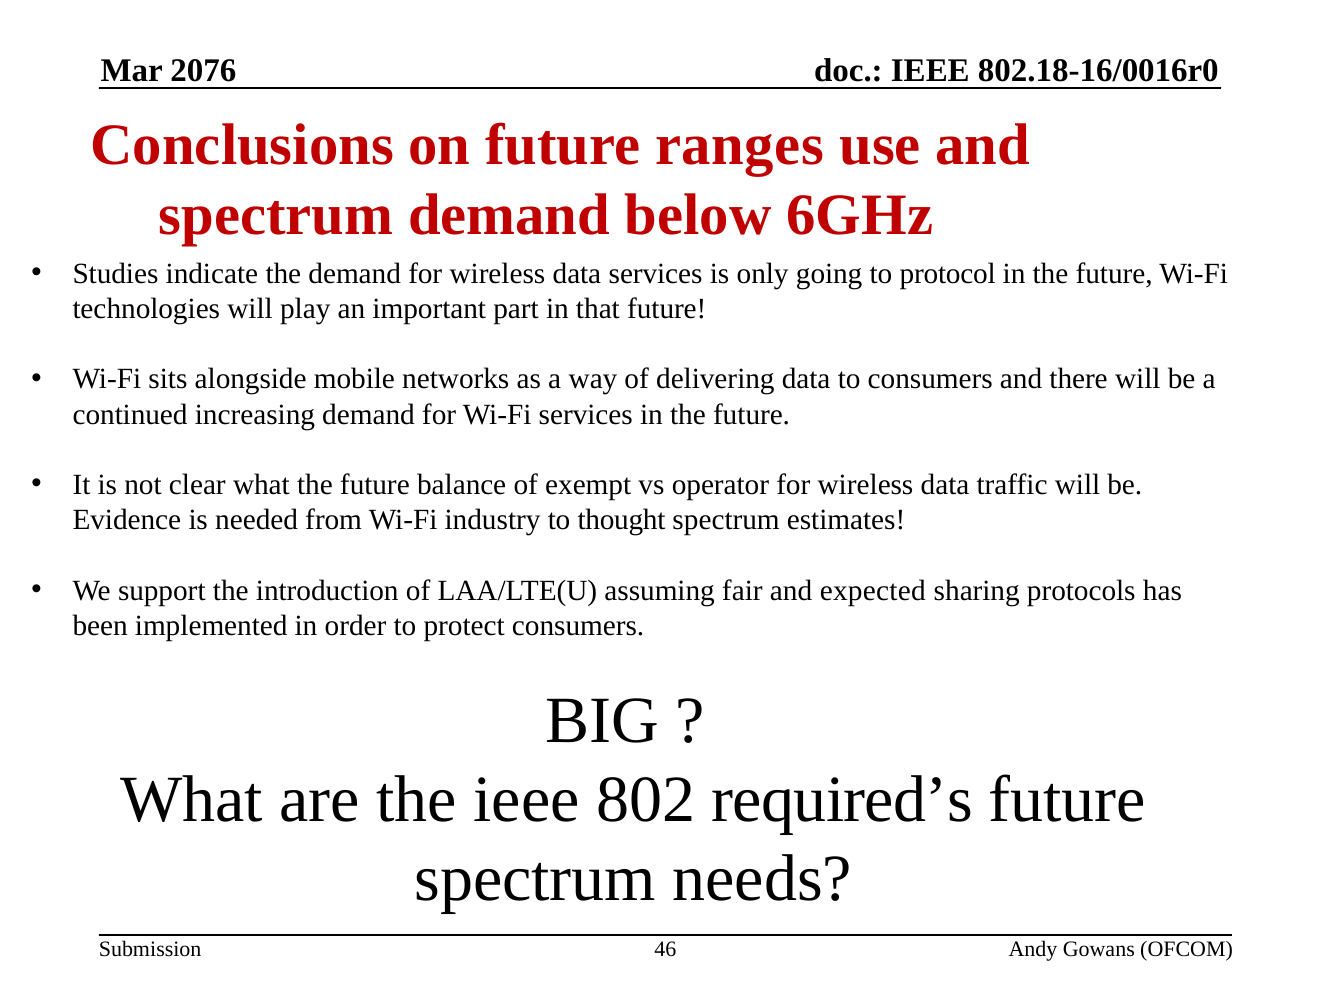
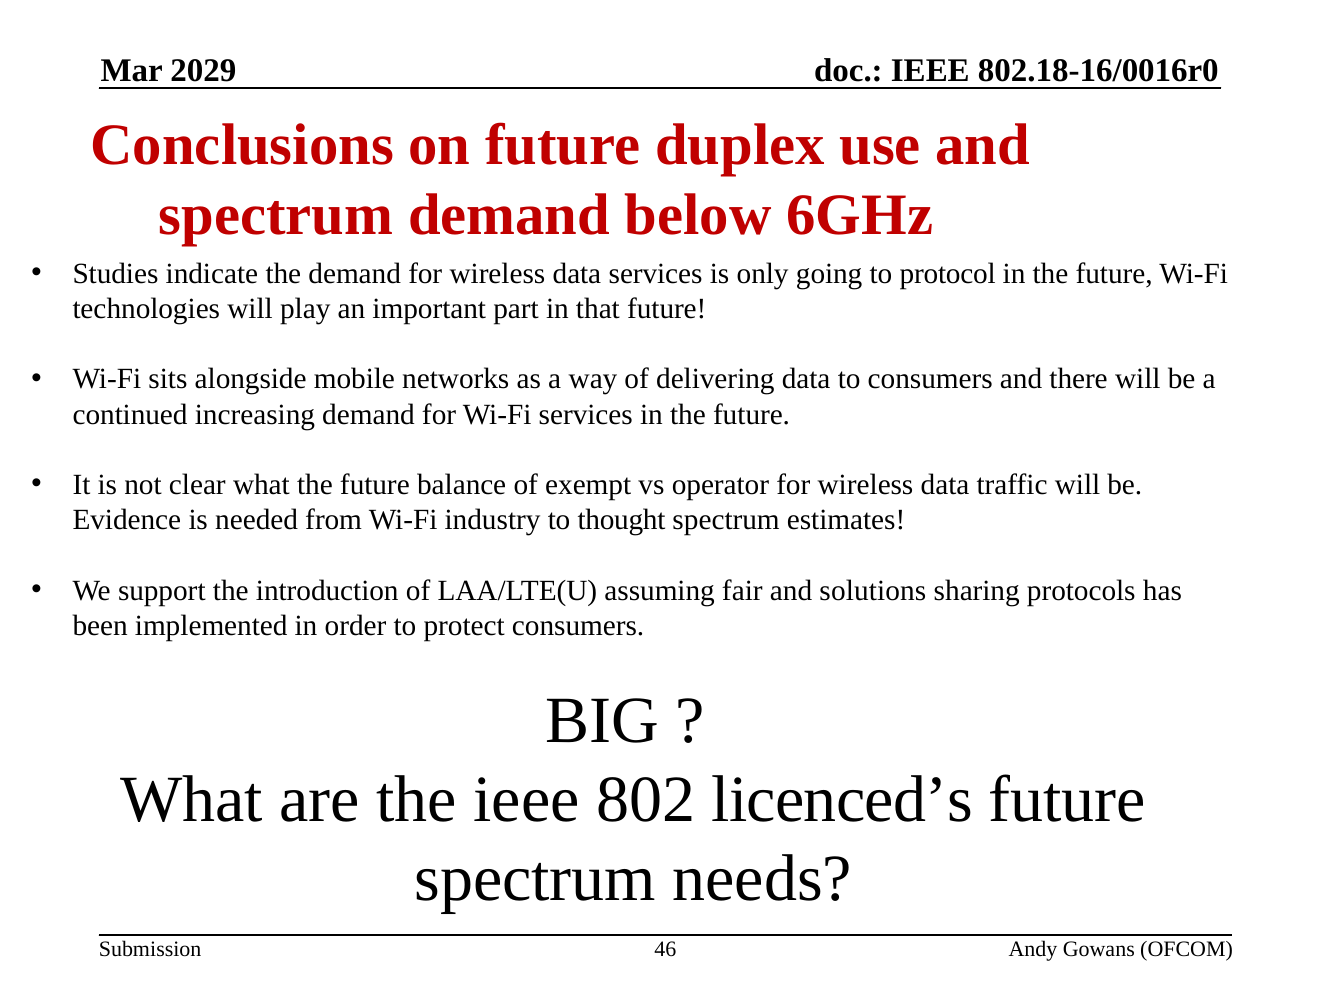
2076: 2076 -> 2029
ranges: ranges -> duplex
expected: expected -> solutions
required’s: required’s -> licenced’s
